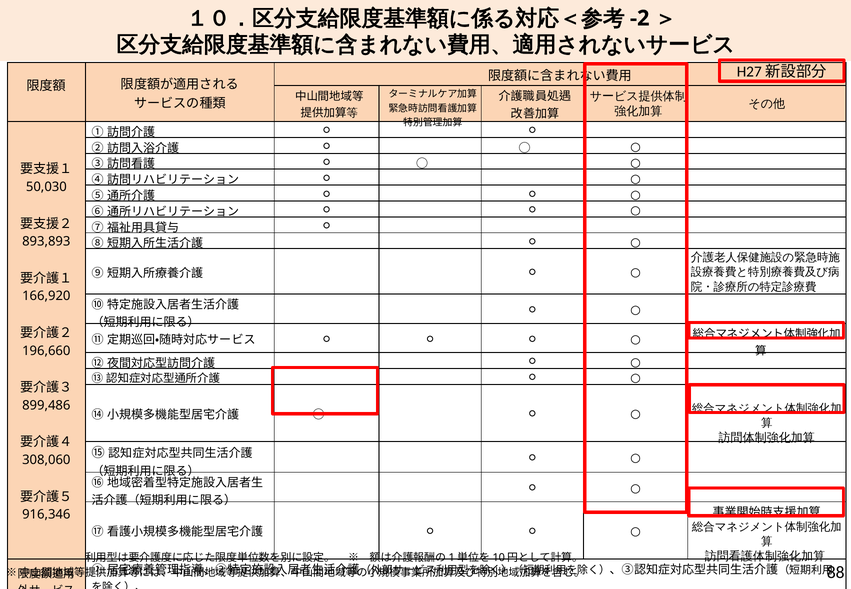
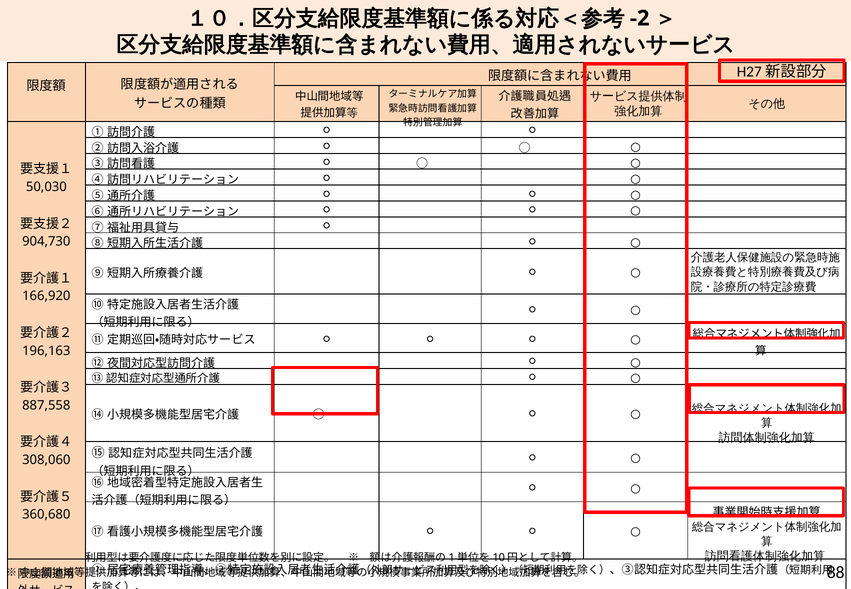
893,893: 893,893 -> 904,730
196,660: 196,660 -> 196,163
899,486: 899,486 -> 887,558
916,346: 916,346 -> 360,680
